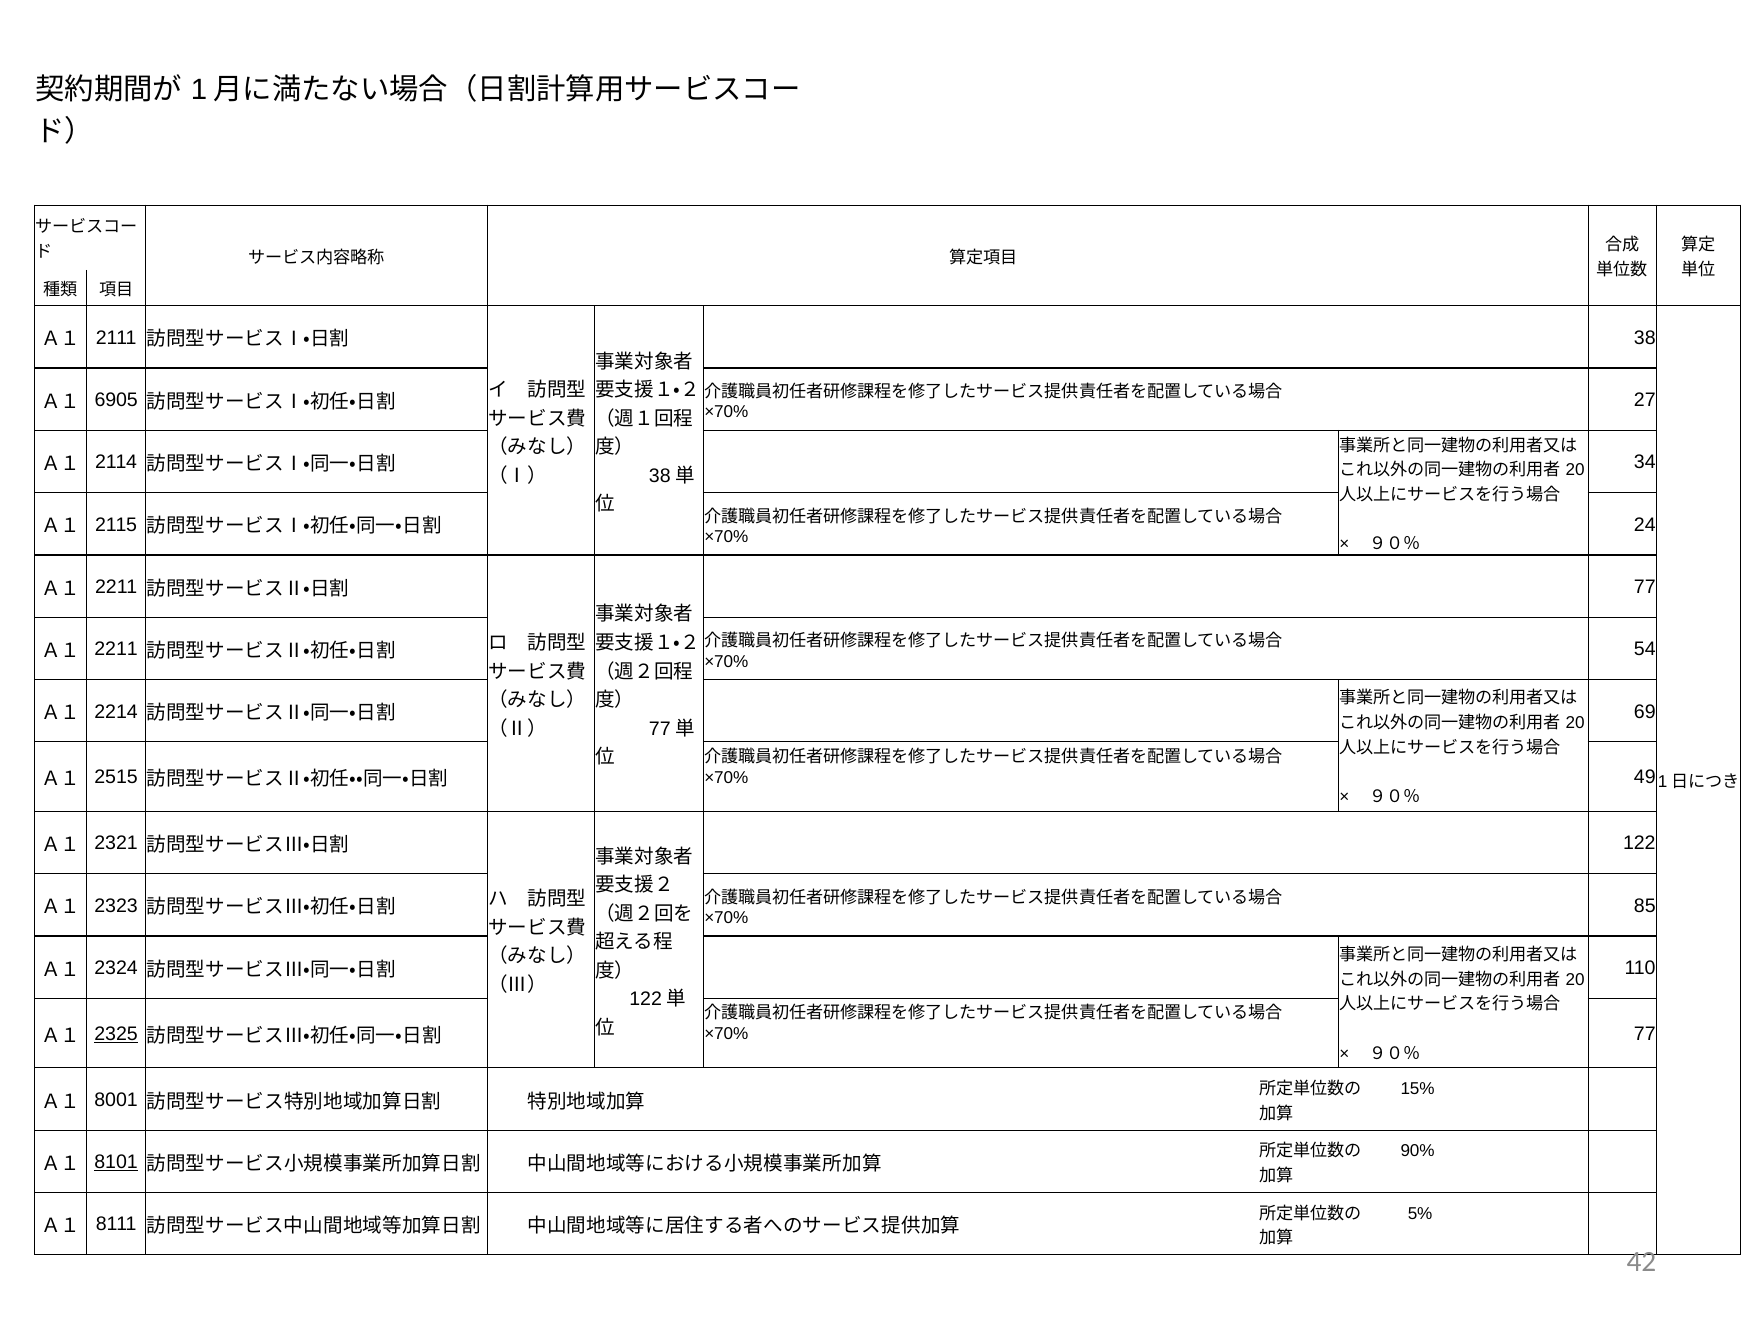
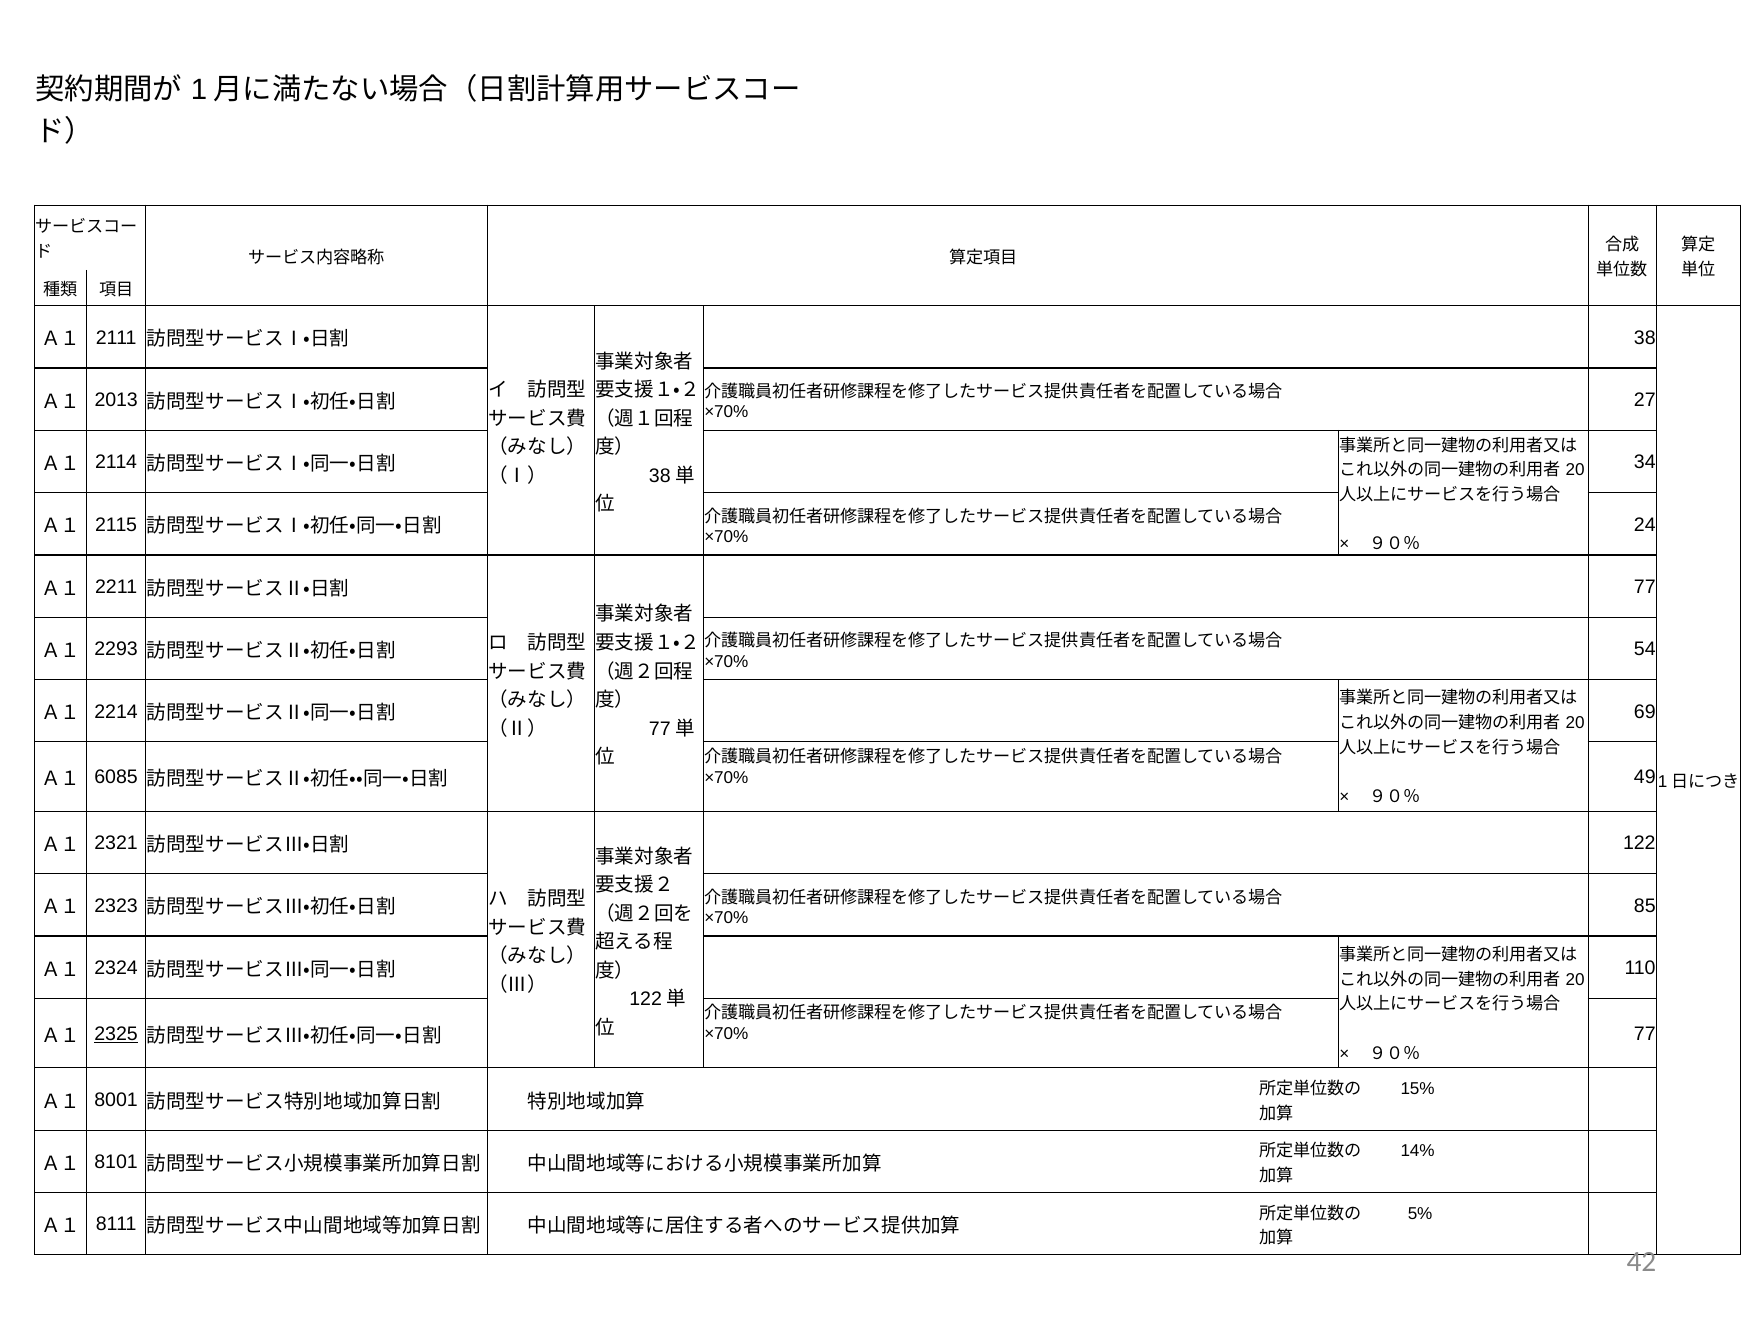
6905: 6905 -> 2013
2211 at (116, 649): 2211 -> 2293
2515: 2515 -> 6085
90%: 90% -> 14%
8101 underline: present -> none
